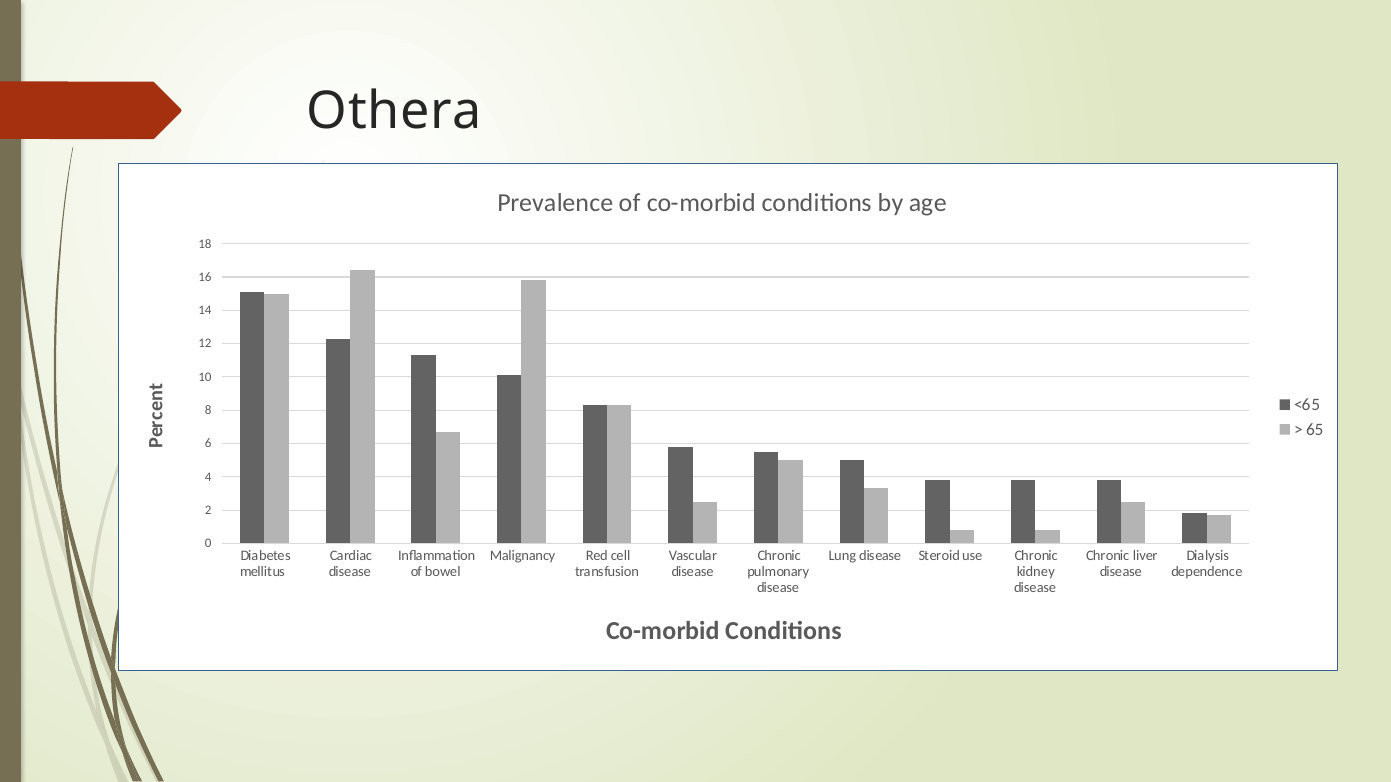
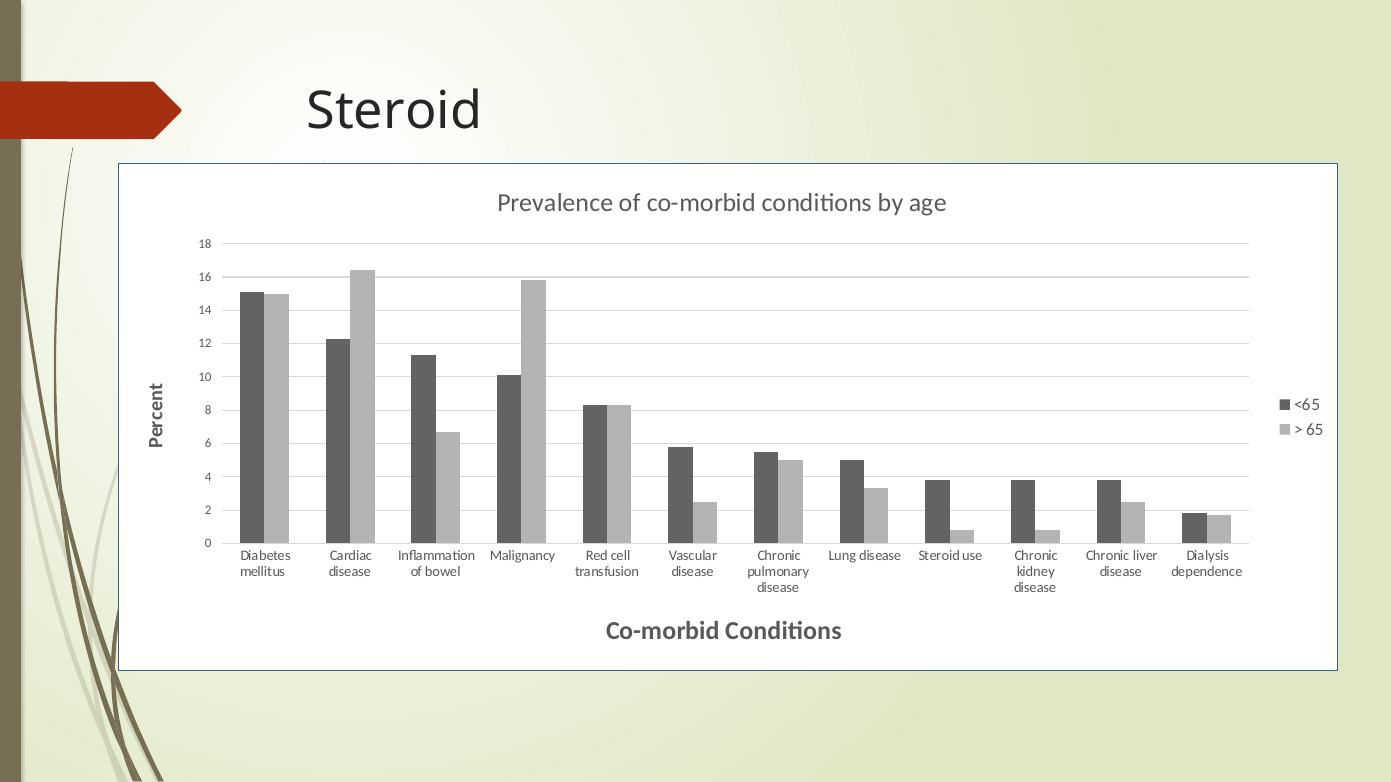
Othera at (394, 111): Othera -> Steroid
